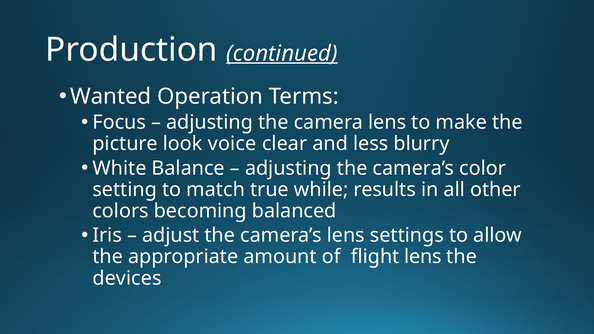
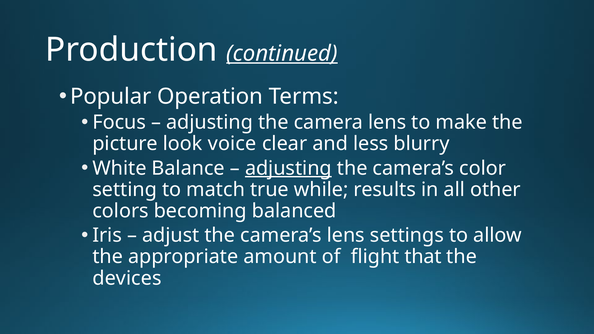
Wanted: Wanted -> Popular
adjusting at (288, 168) underline: none -> present
flight lens: lens -> that
